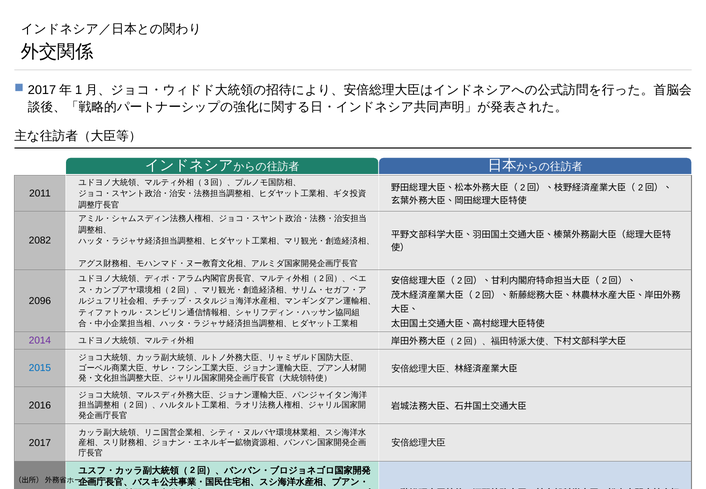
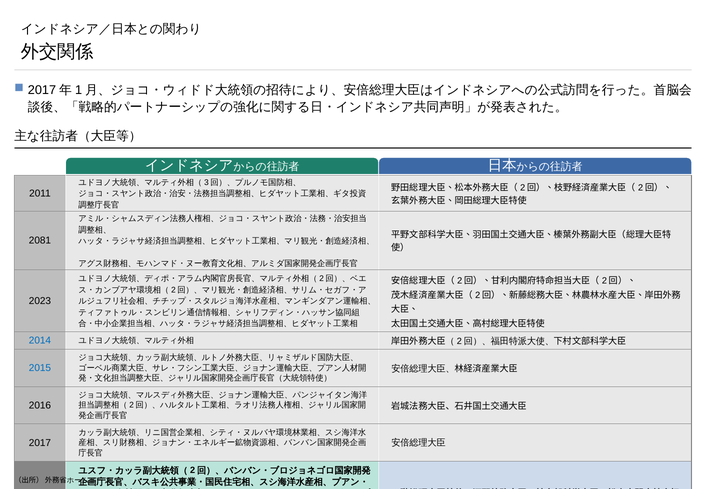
2082: 2082 -> 2081
2096: 2096 -> 2023
2014 colour: purple -> blue
